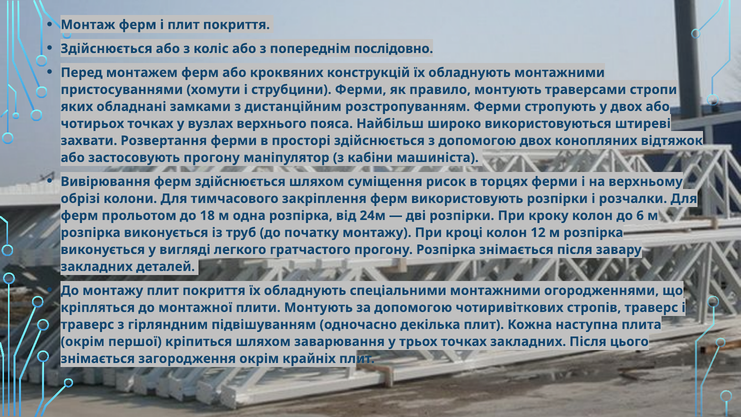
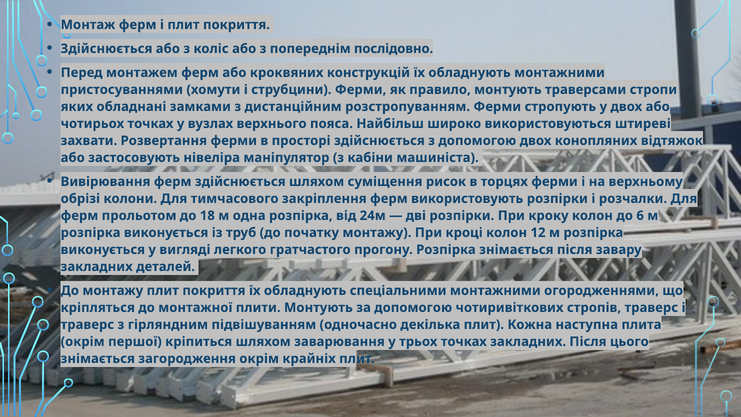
застосовують прогону: прогону -> нівеліра
